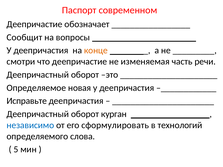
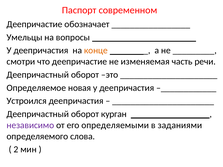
Сообщит: Сообщит -> Умельцы
Исправьте: Исправьте -> Устроился
независимо colour: blue -> purple
сформулировать: сформулировать -> определяемыми
технологий: технологий -> заданиями
5: 5 -> 2
